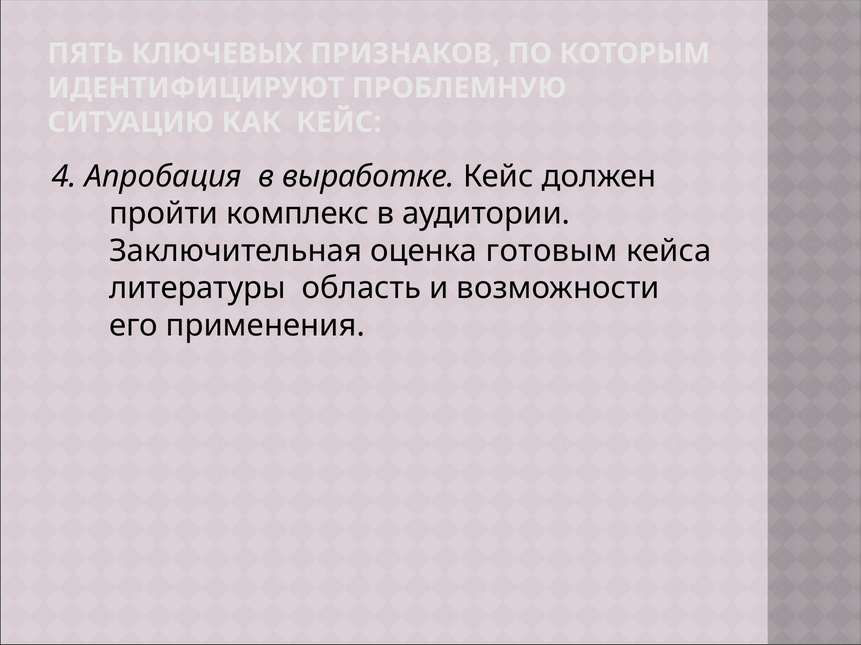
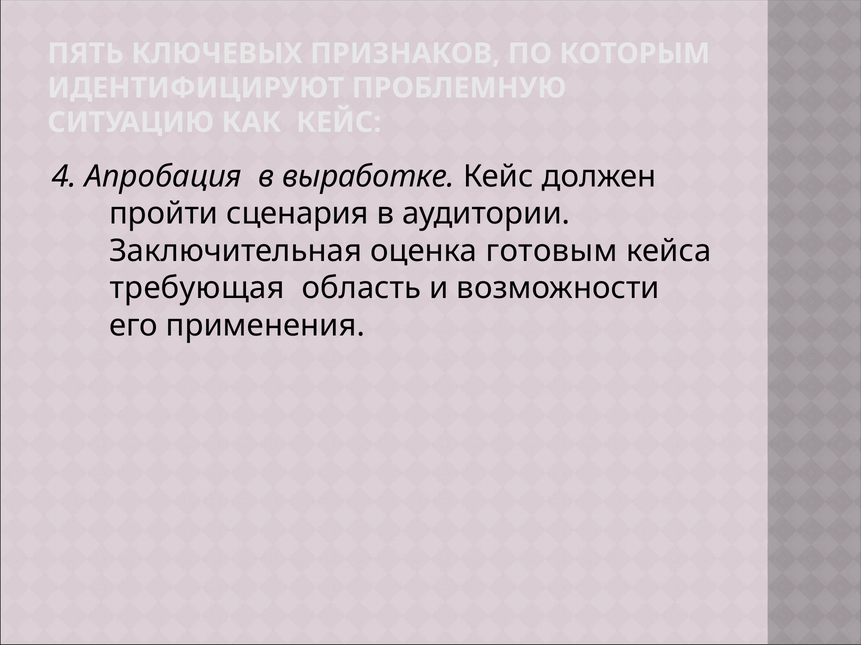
комплекс: комплекс -> сценария
литературы: литературы -> требующая
